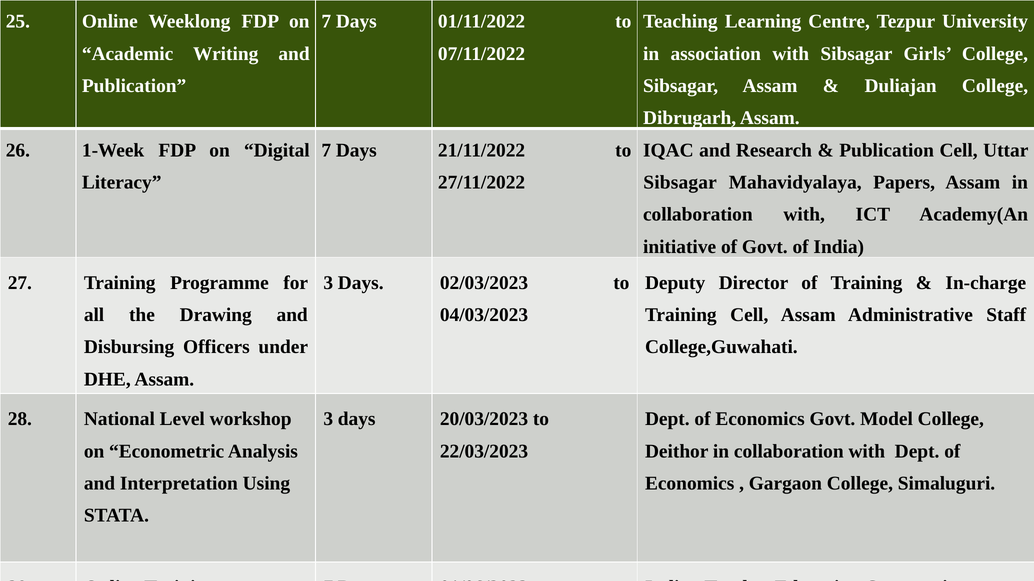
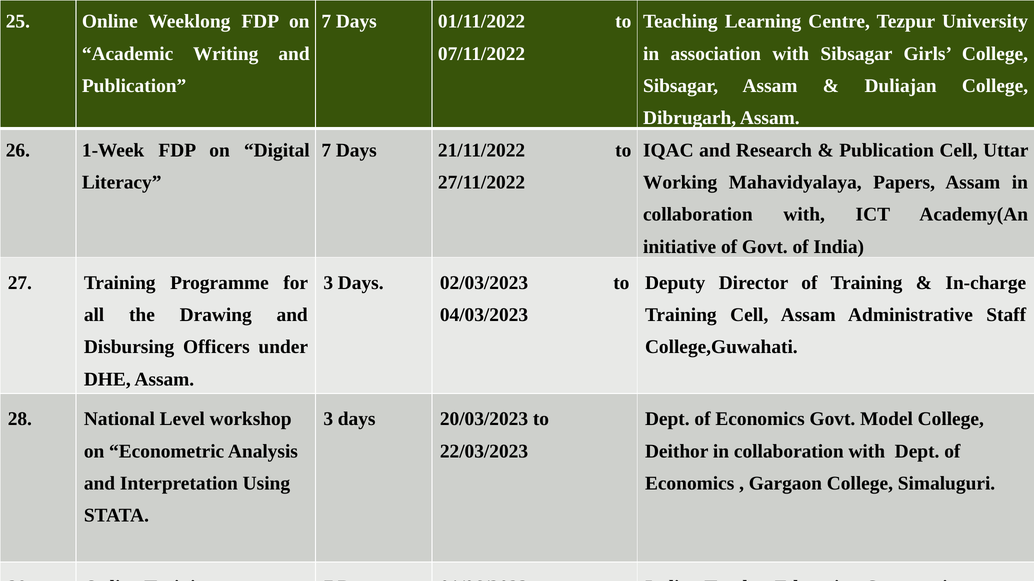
Sibsagar at (680, 183): Sibsagar -> Working
